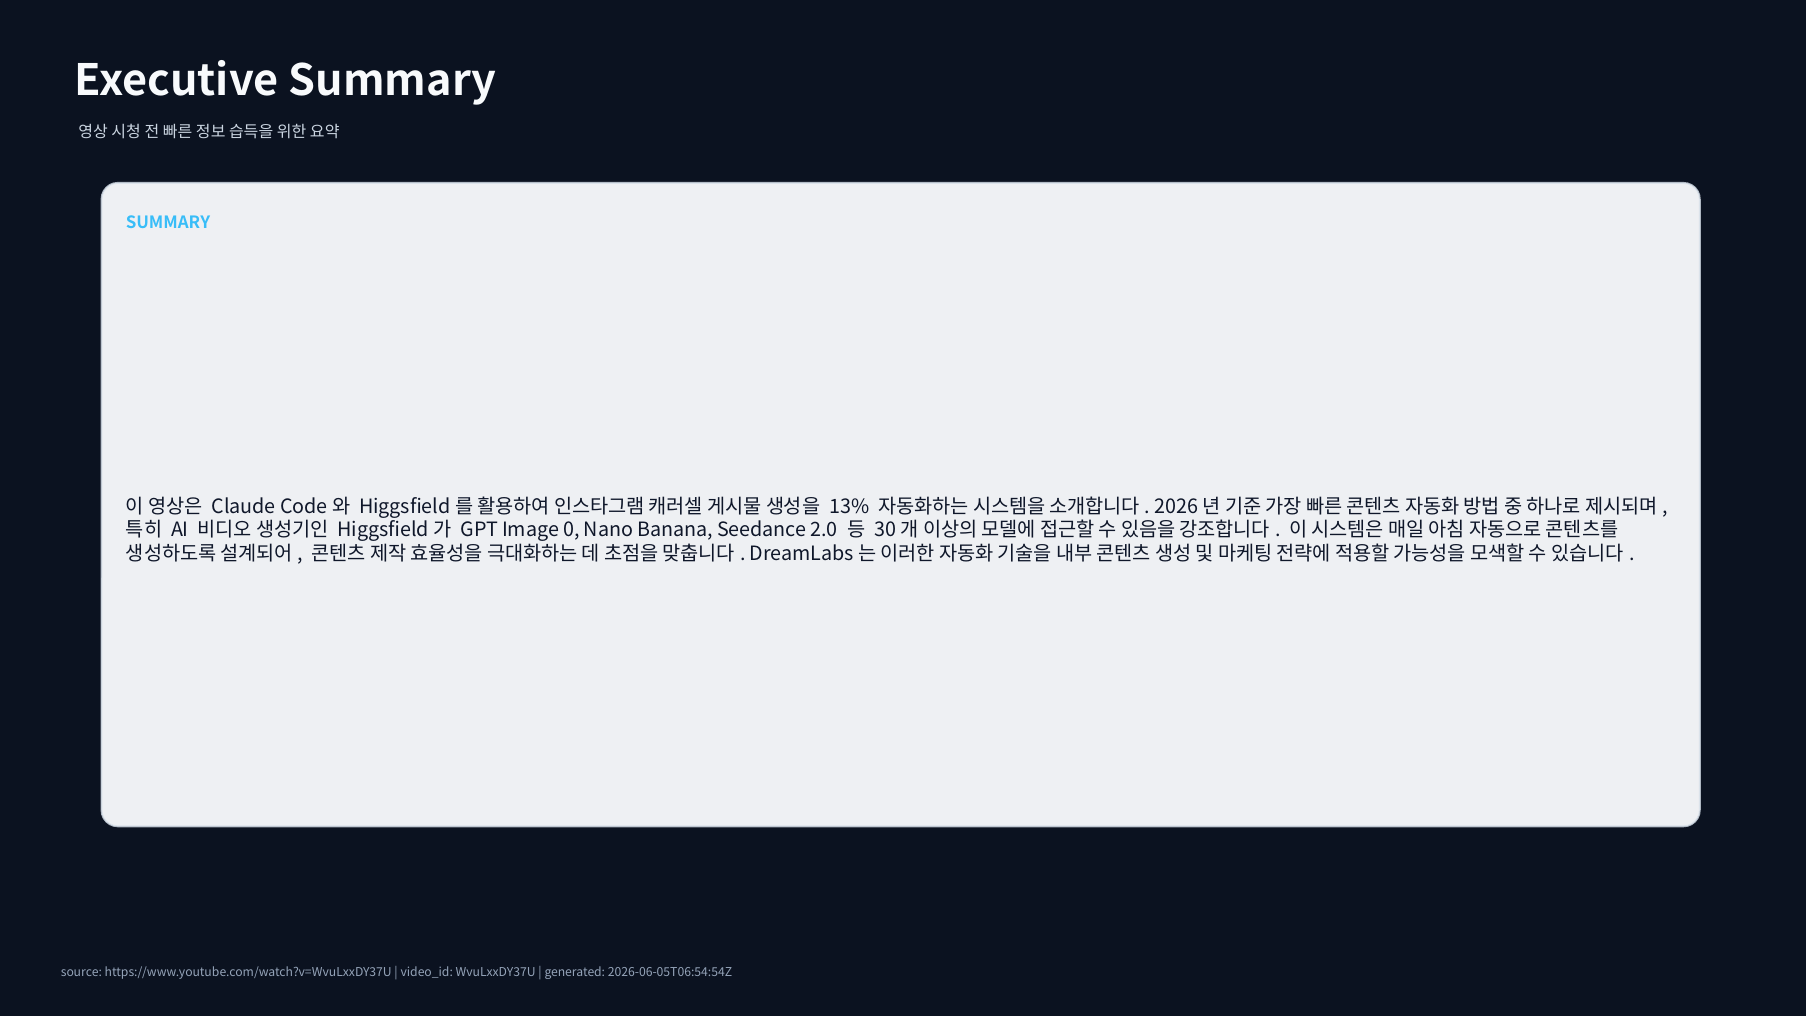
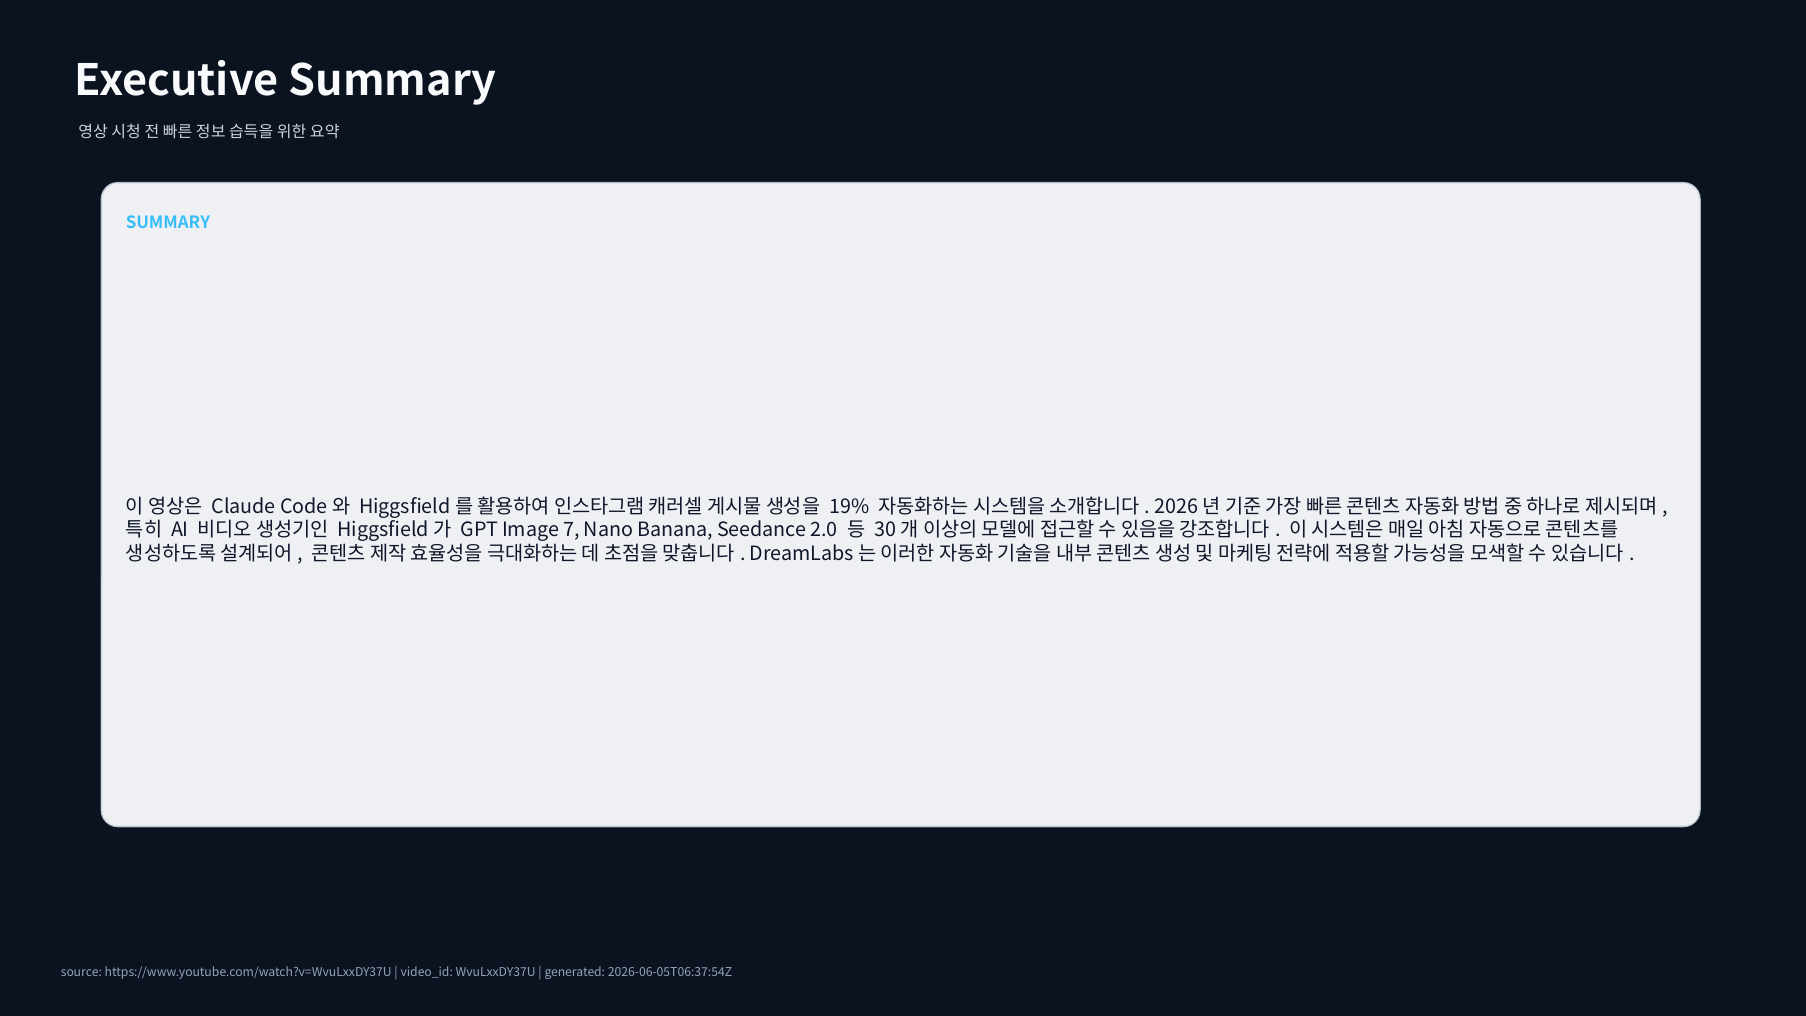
13%: 13% -> 19%
0: 0 -> 7
2026-06-05T06:54:54Z: 2026-06-05T06:54:54Z -> 2026-06-05T06:37:54Z
